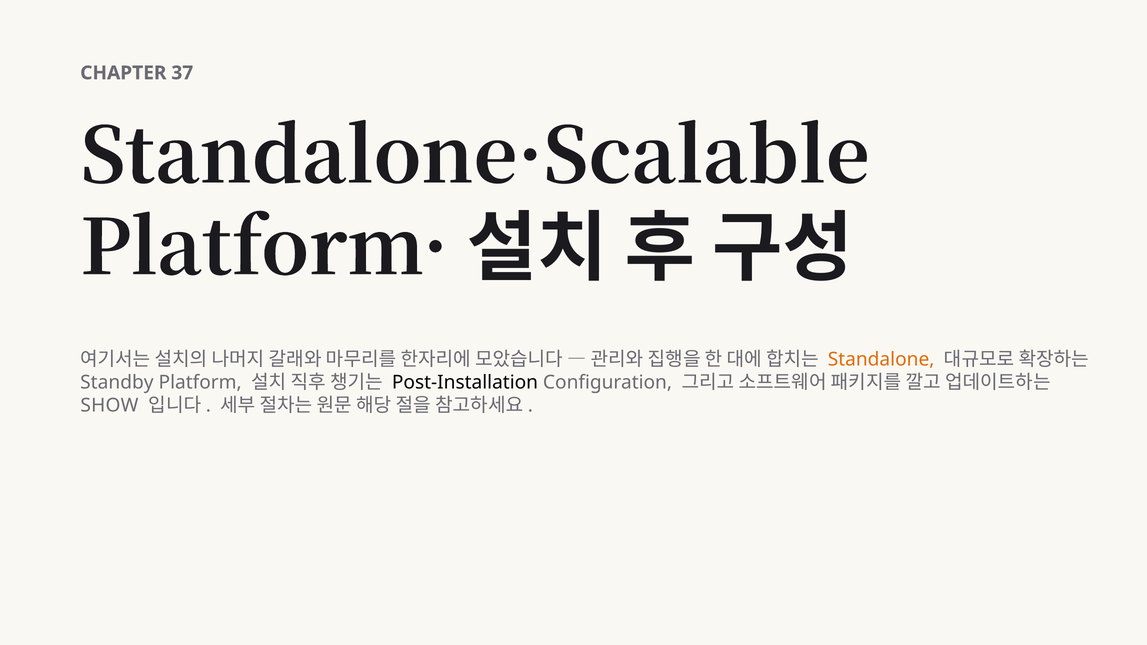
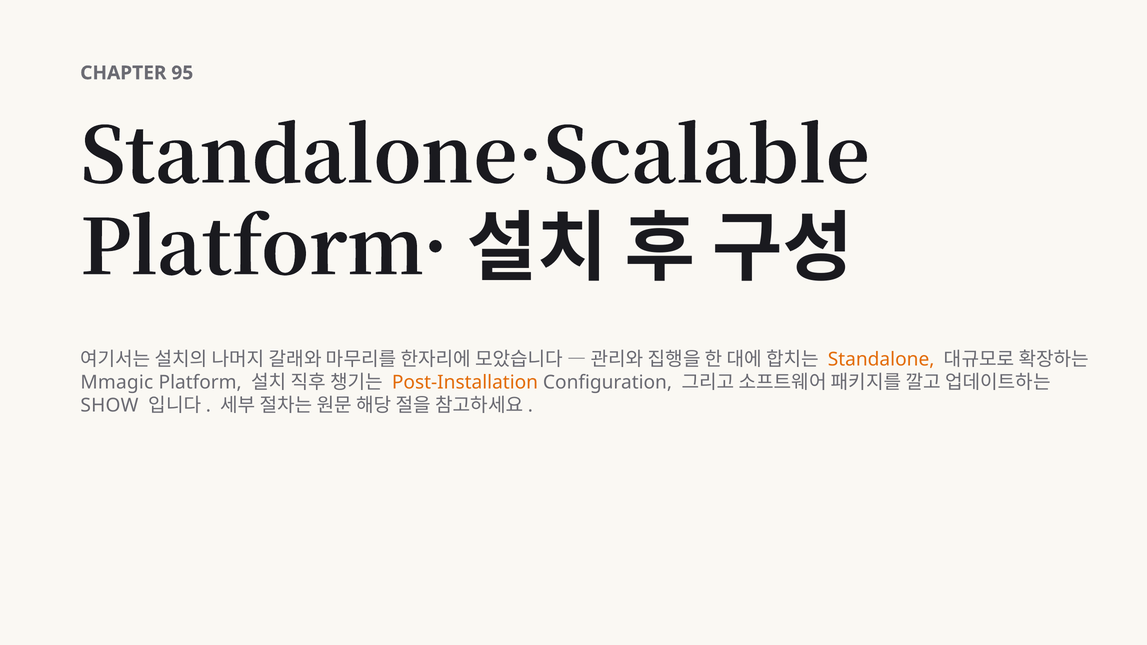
37: 37 -> 95
Standby: Standby -> Mmagic
Post-Installation colour: black -> orange
